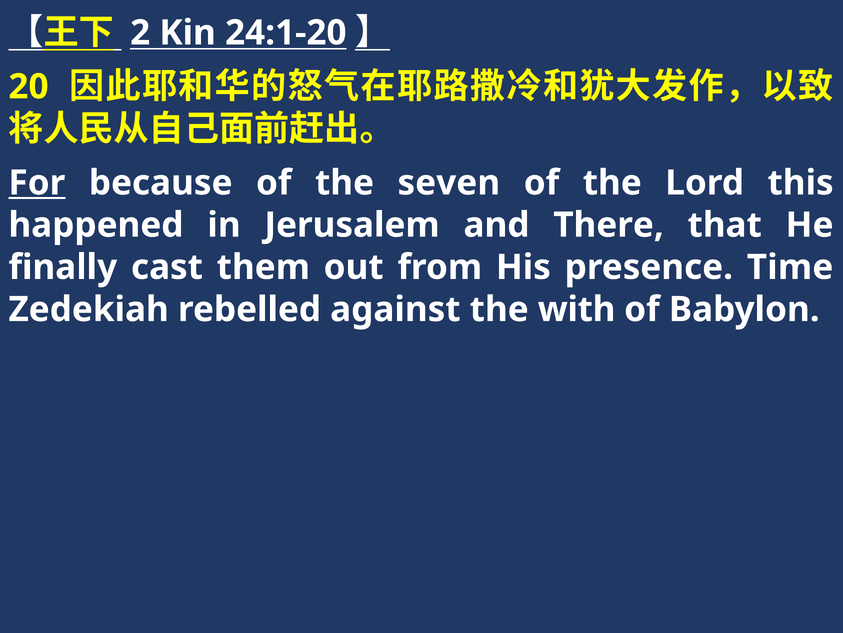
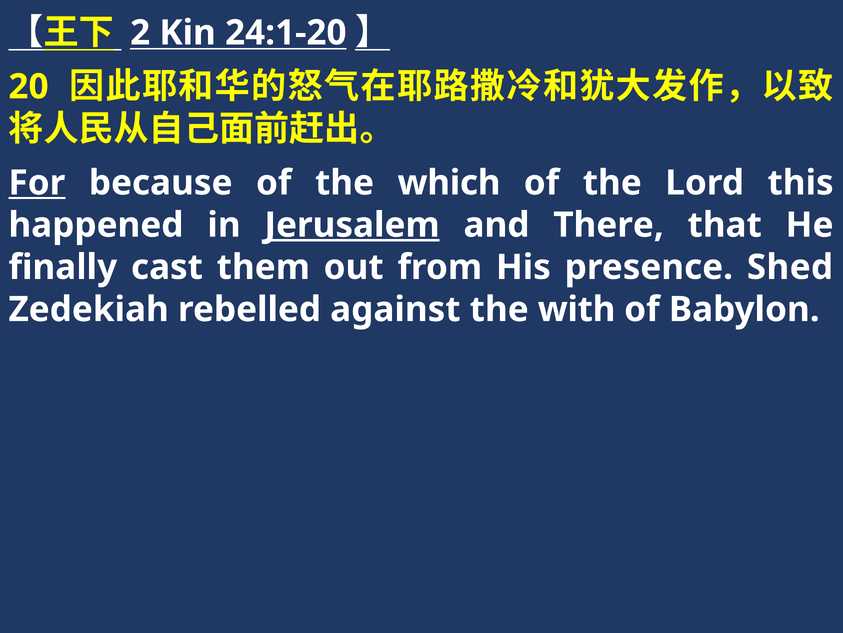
seven: seven -> which
Jerusalem underline: none -> present
Time: Time -> Shed
